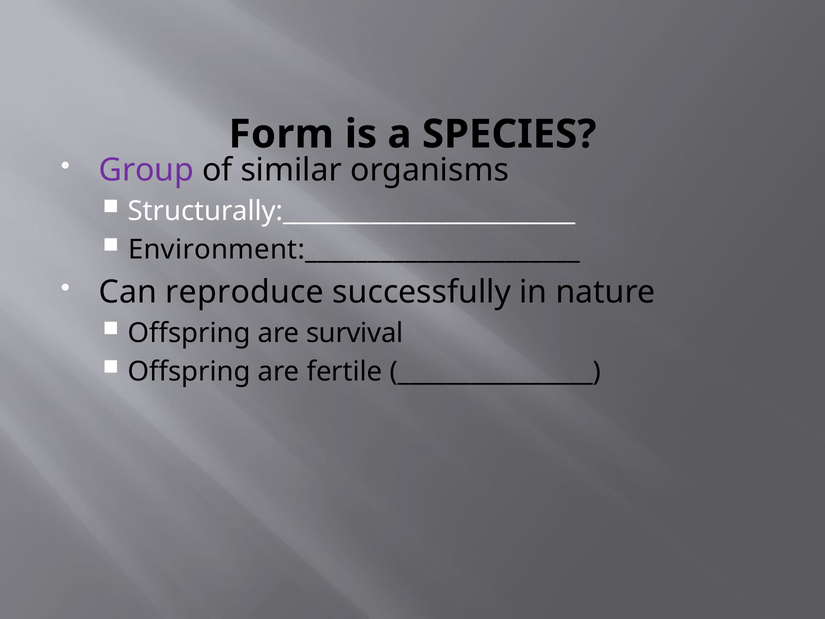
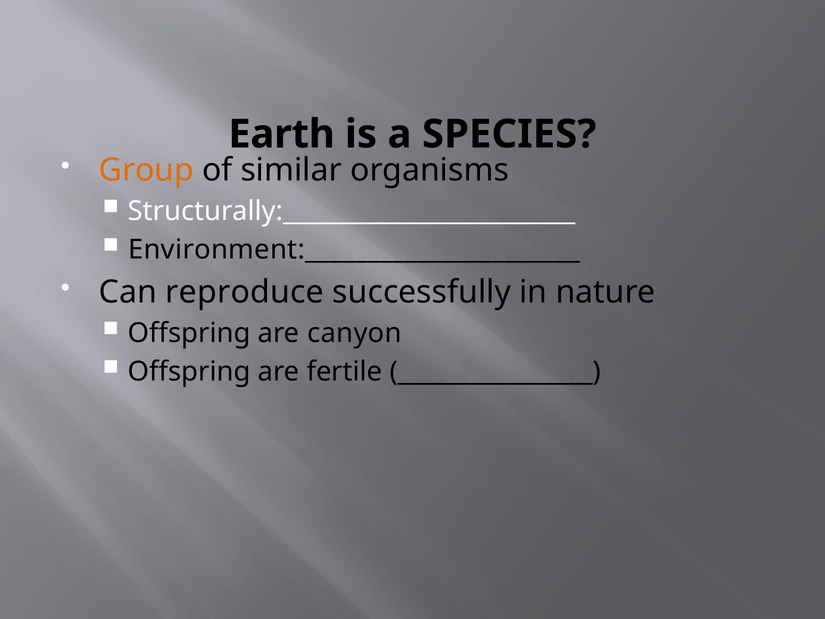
Form: Form -> Earth
Group colour: purple -> orange
survival: survival -> canyon
